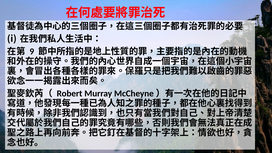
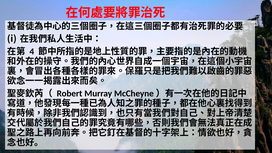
9: 9 -> 4
